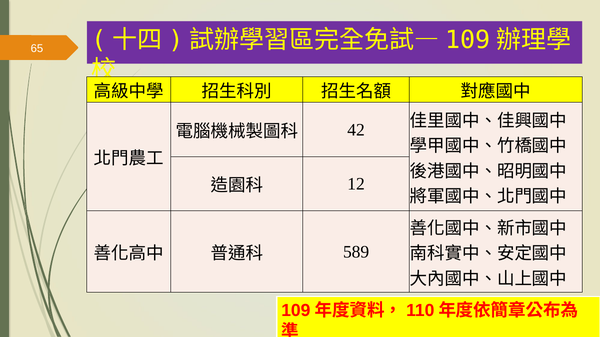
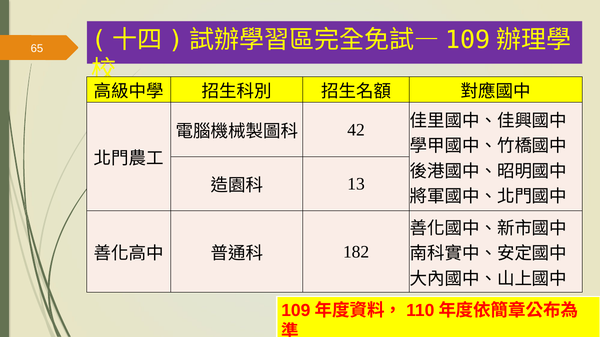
12: 12 -> 13
589: 589 -> 182
